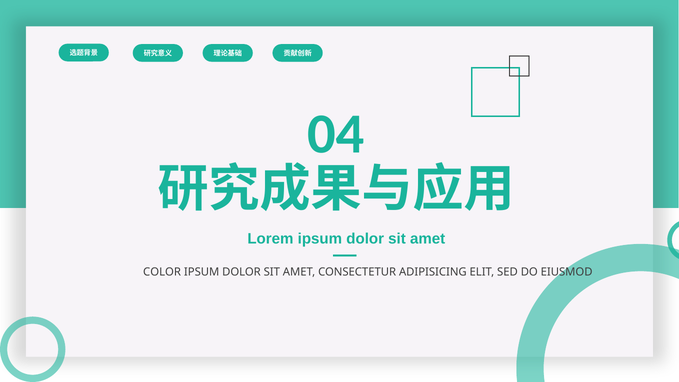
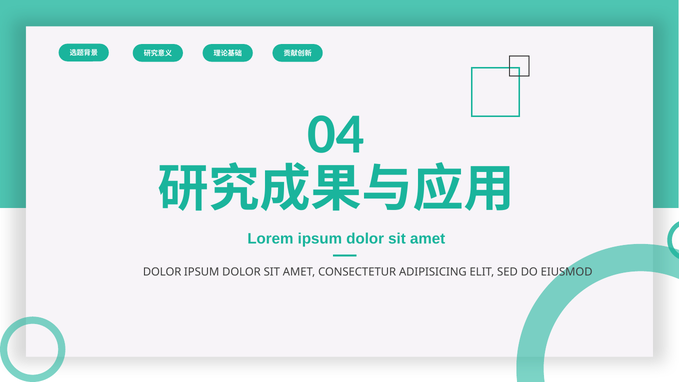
COLOR at (162, 272): COLOR -> DOLOR
